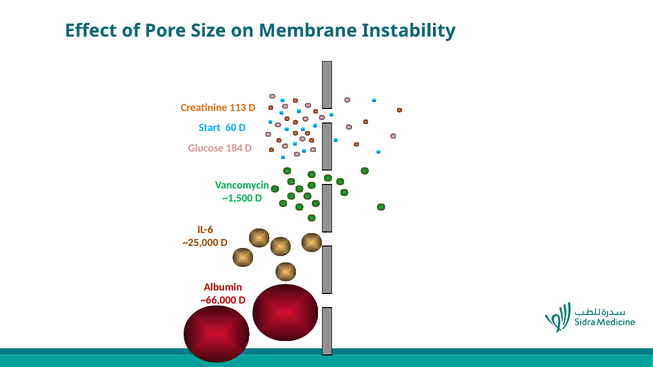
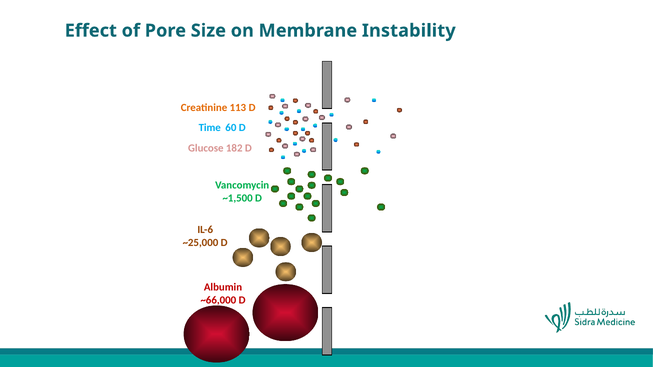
Start: Start -> Time
184: 184 -> 182
